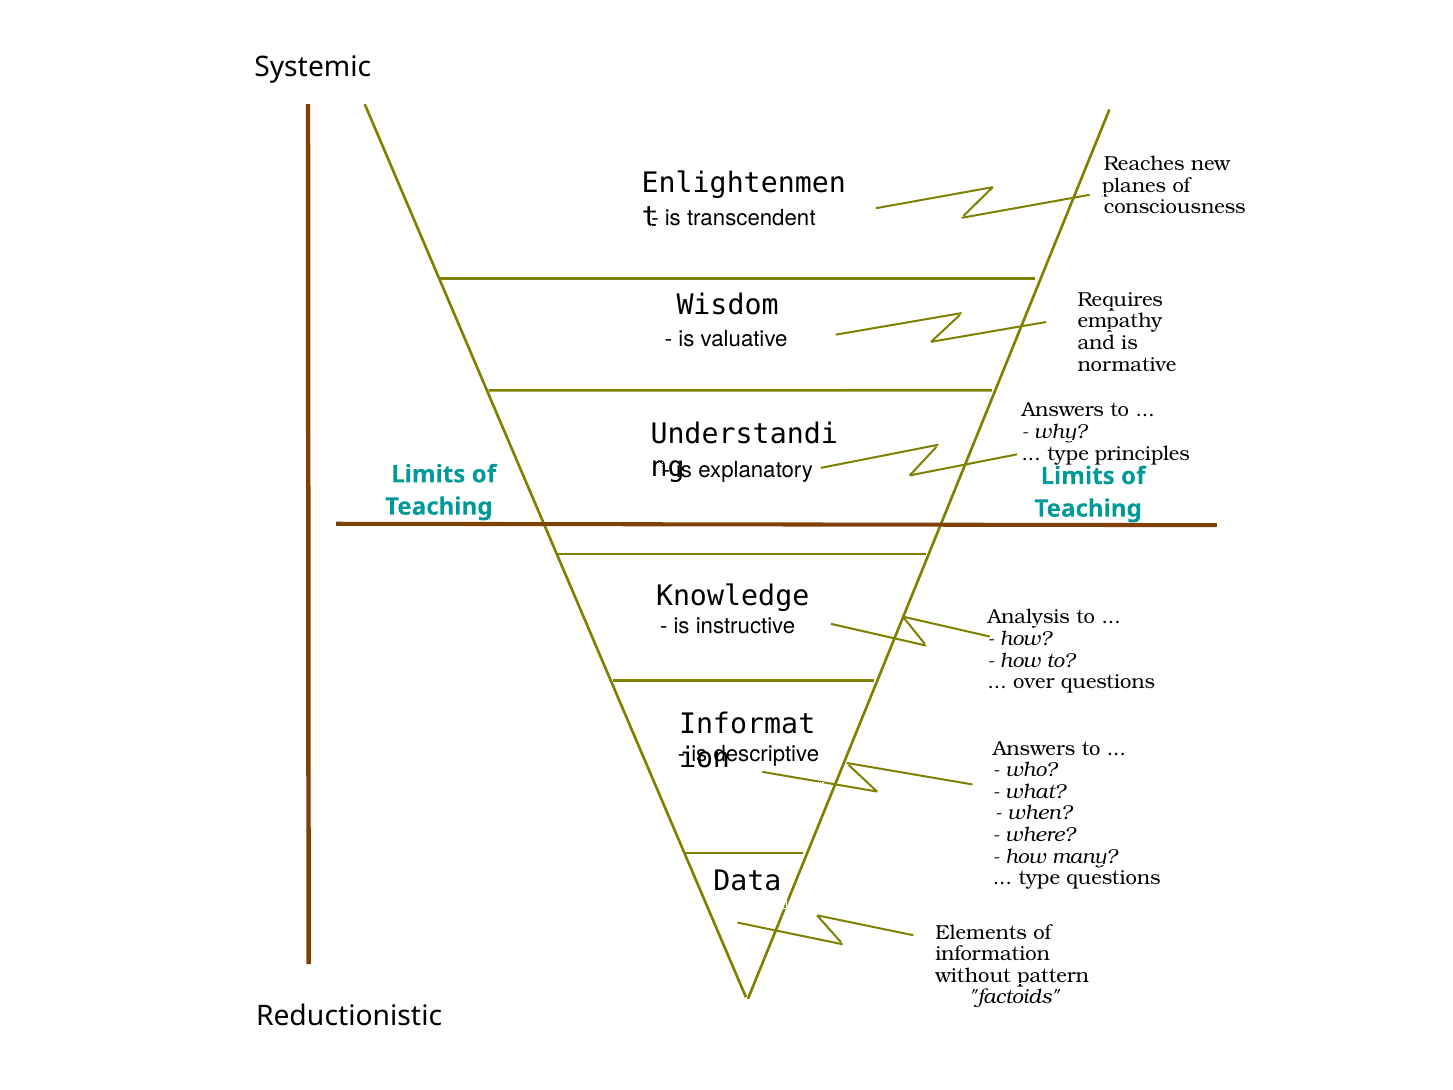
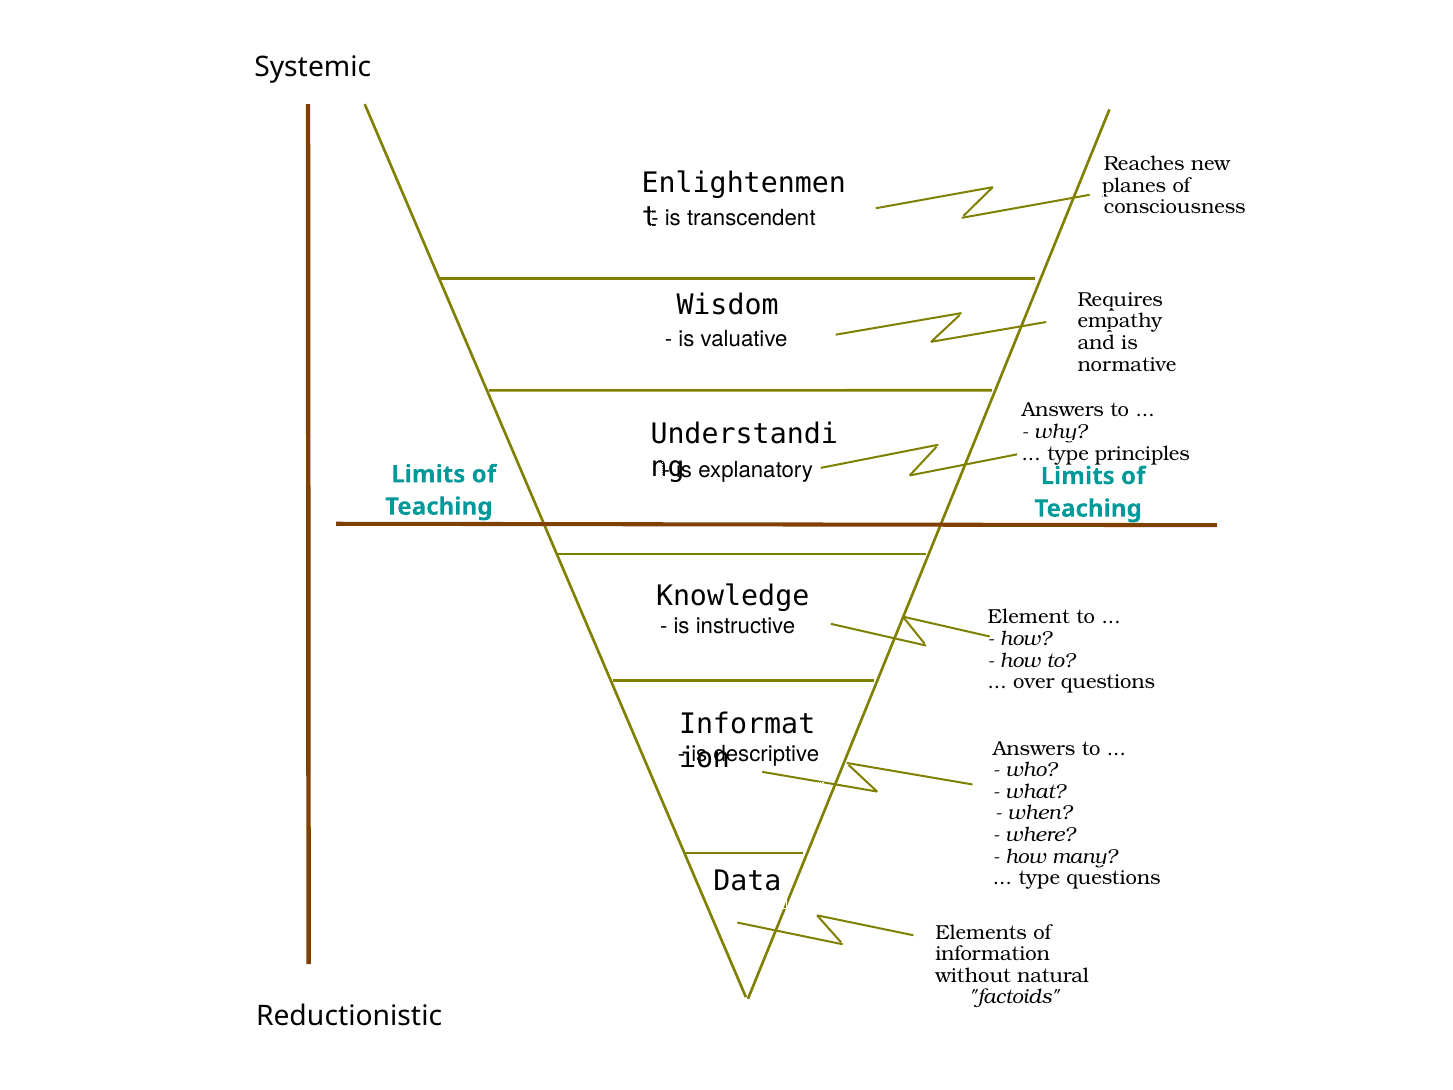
Analysis: Analysis -> Element
pattern: pattern -> natural
